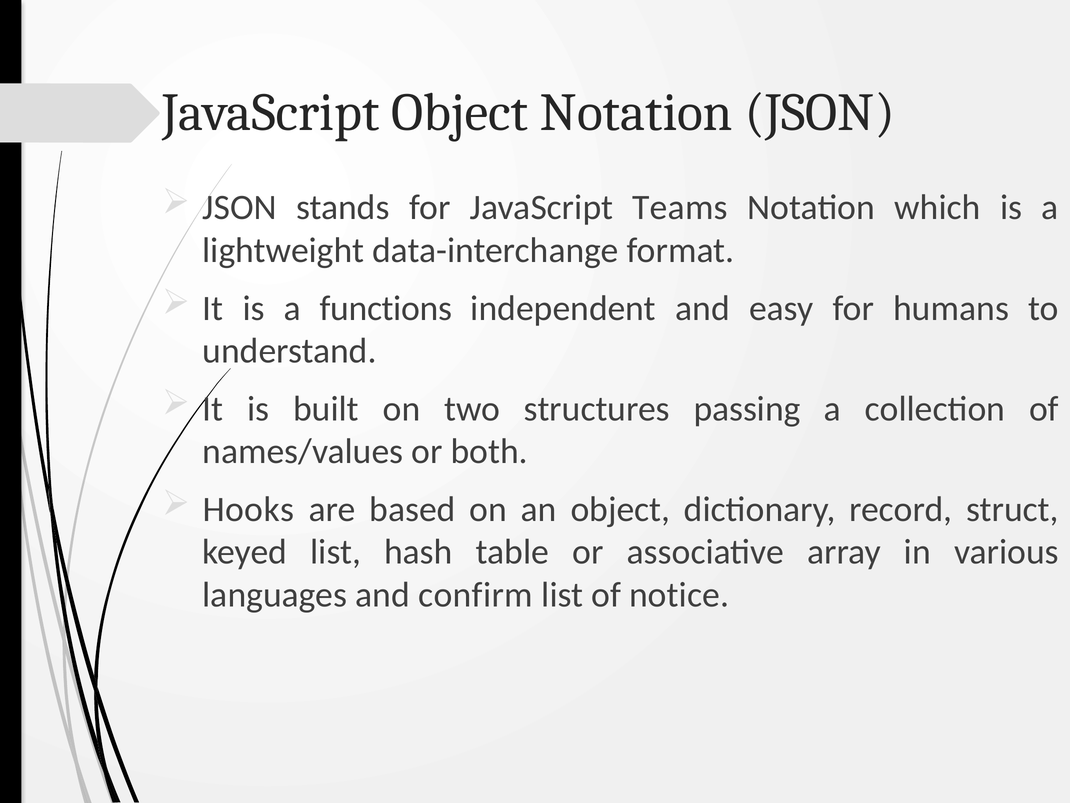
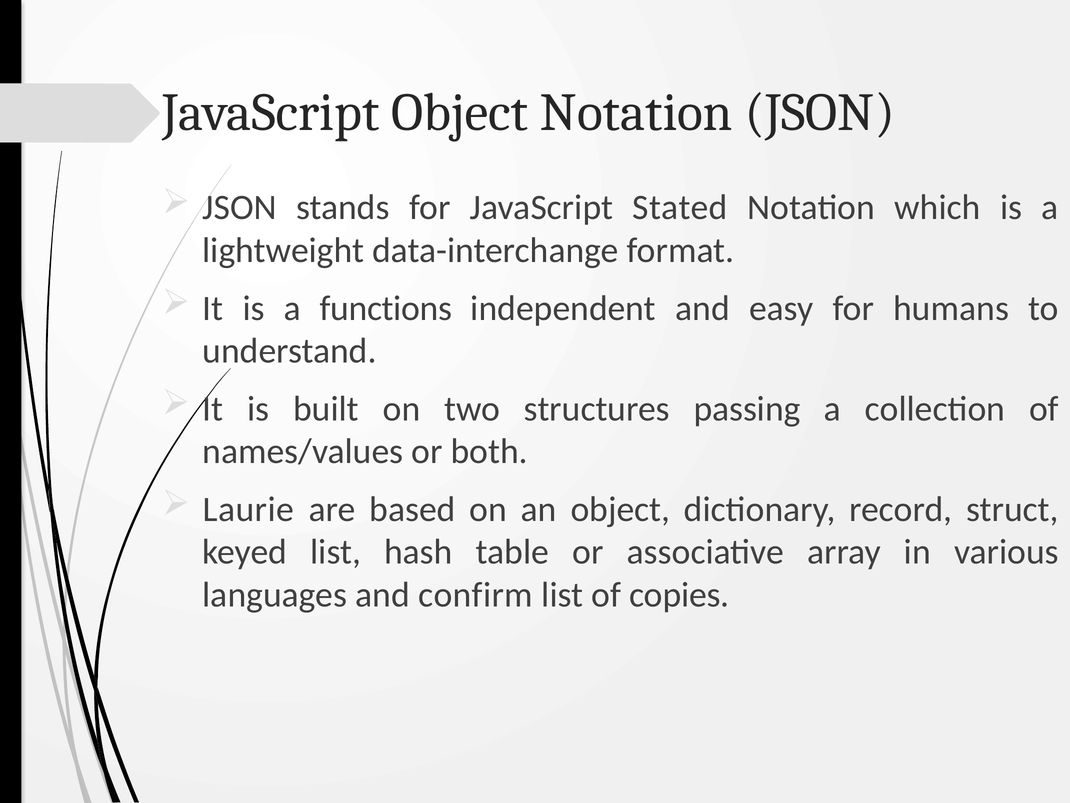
Teams: Teams -> Stated
Hooks: Hooks -> Laurie
notice: notice -> copies
